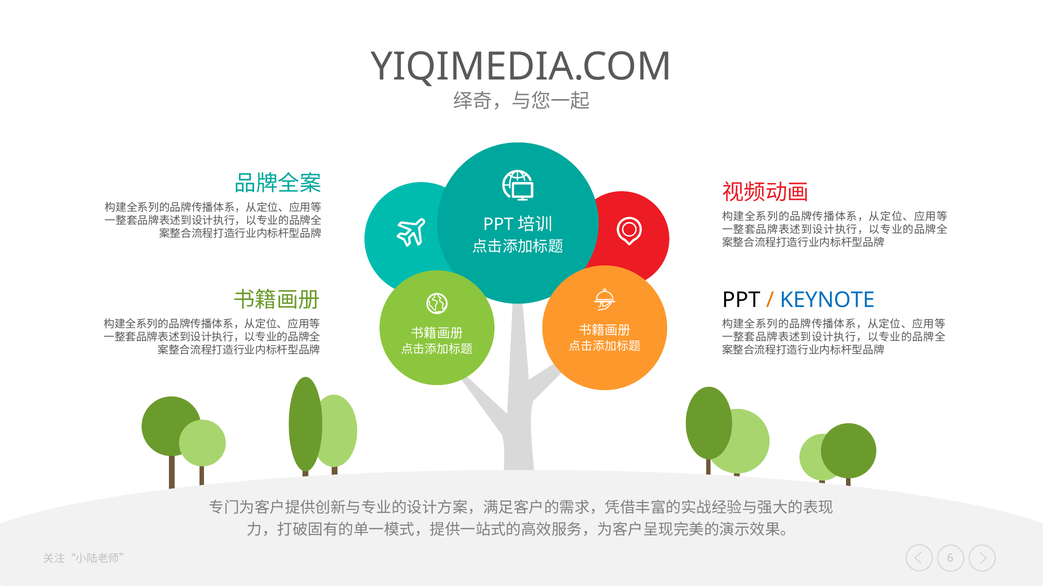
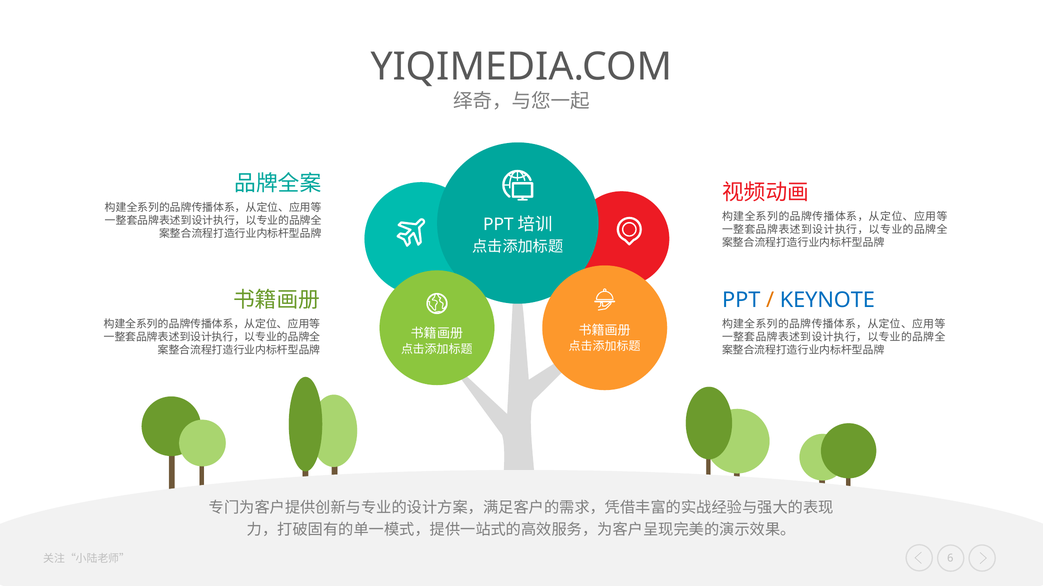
PPT colour: black -> blue
